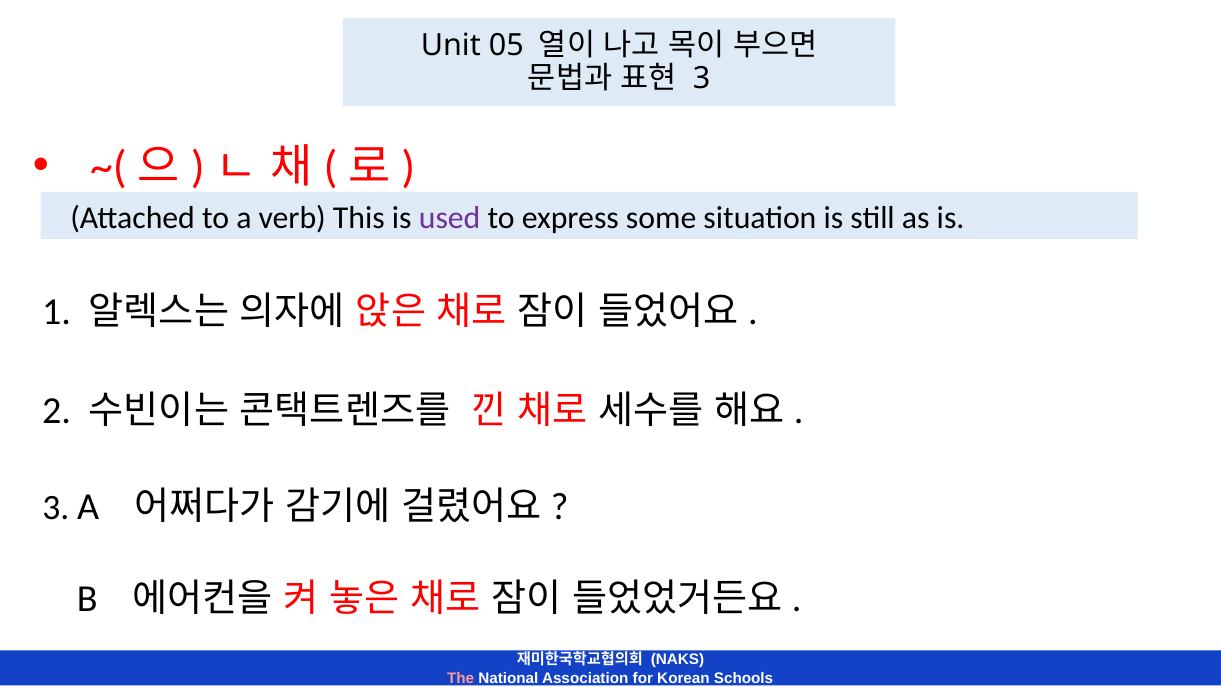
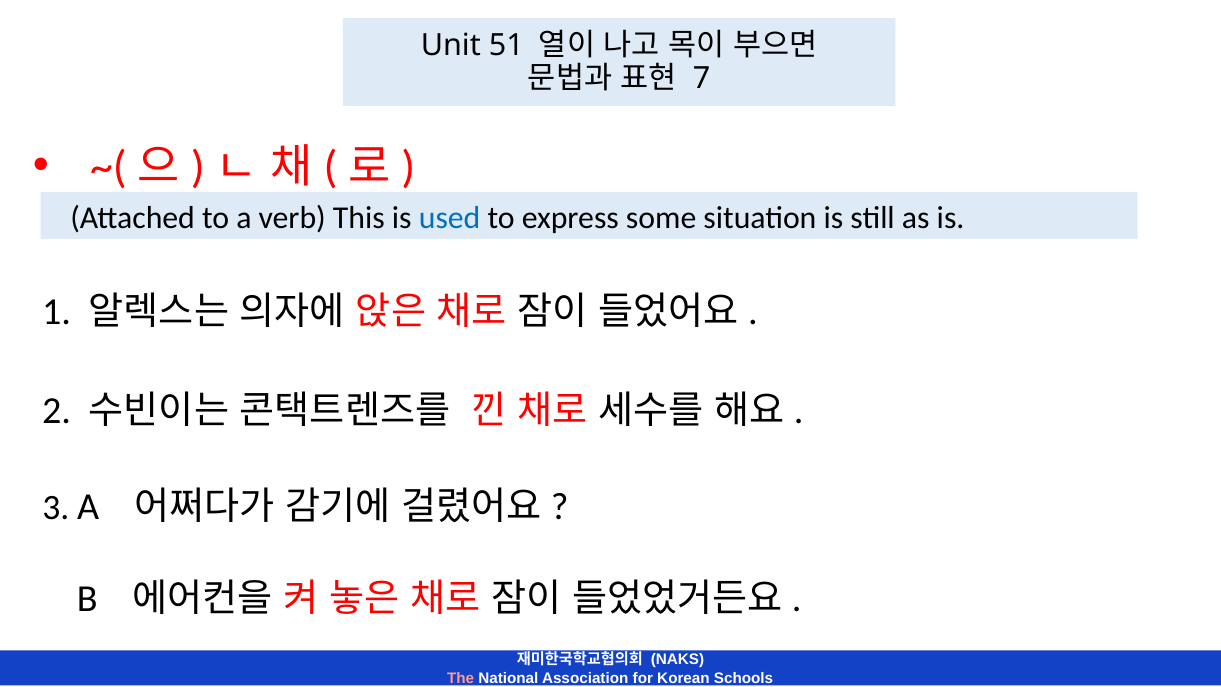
05: 05 -> 51
3 at (702, 78): 3 -> 7
used colour: purple -> blue
